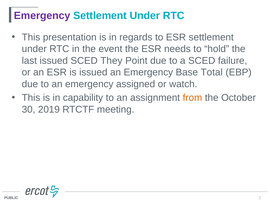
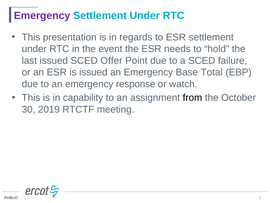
They: They -> Offer
assigned: assigned -> response
from colour: orange -> black
